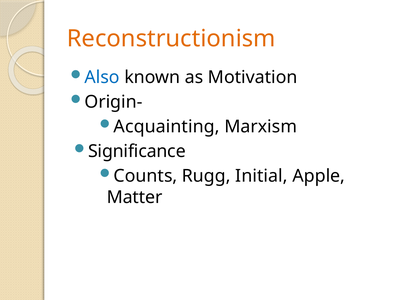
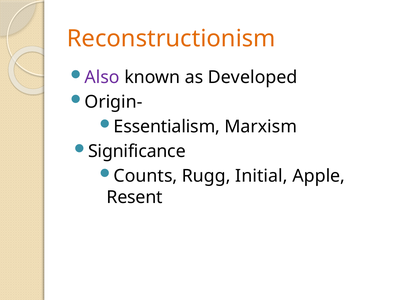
Also colour: blue -> purple
Motivation: Motivation -> Developed
Acquainting: Acquainting -> Essentialism
Matter: Matter -> Resent
